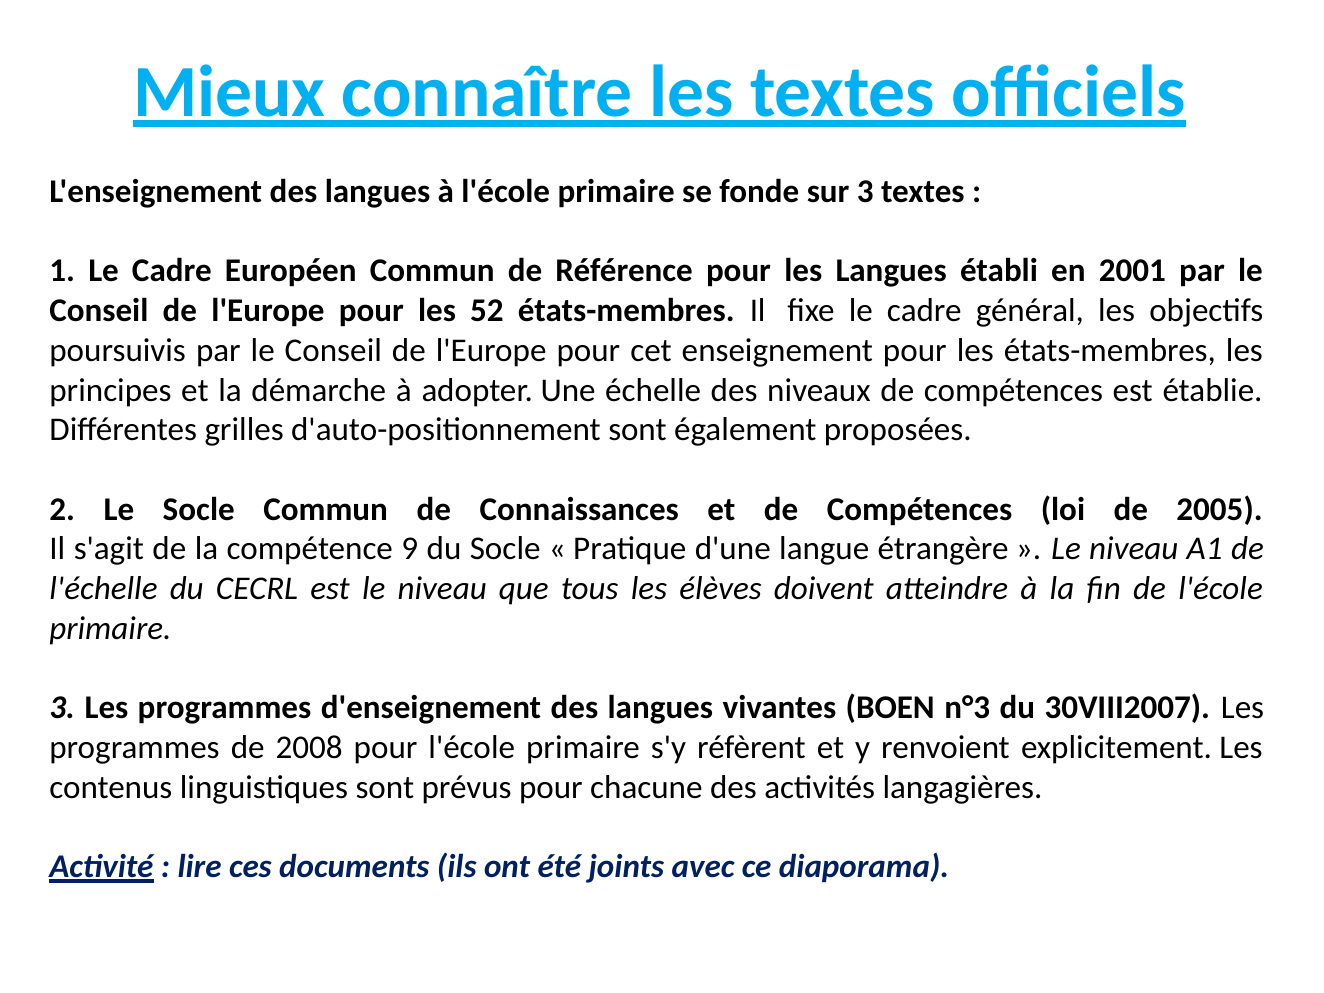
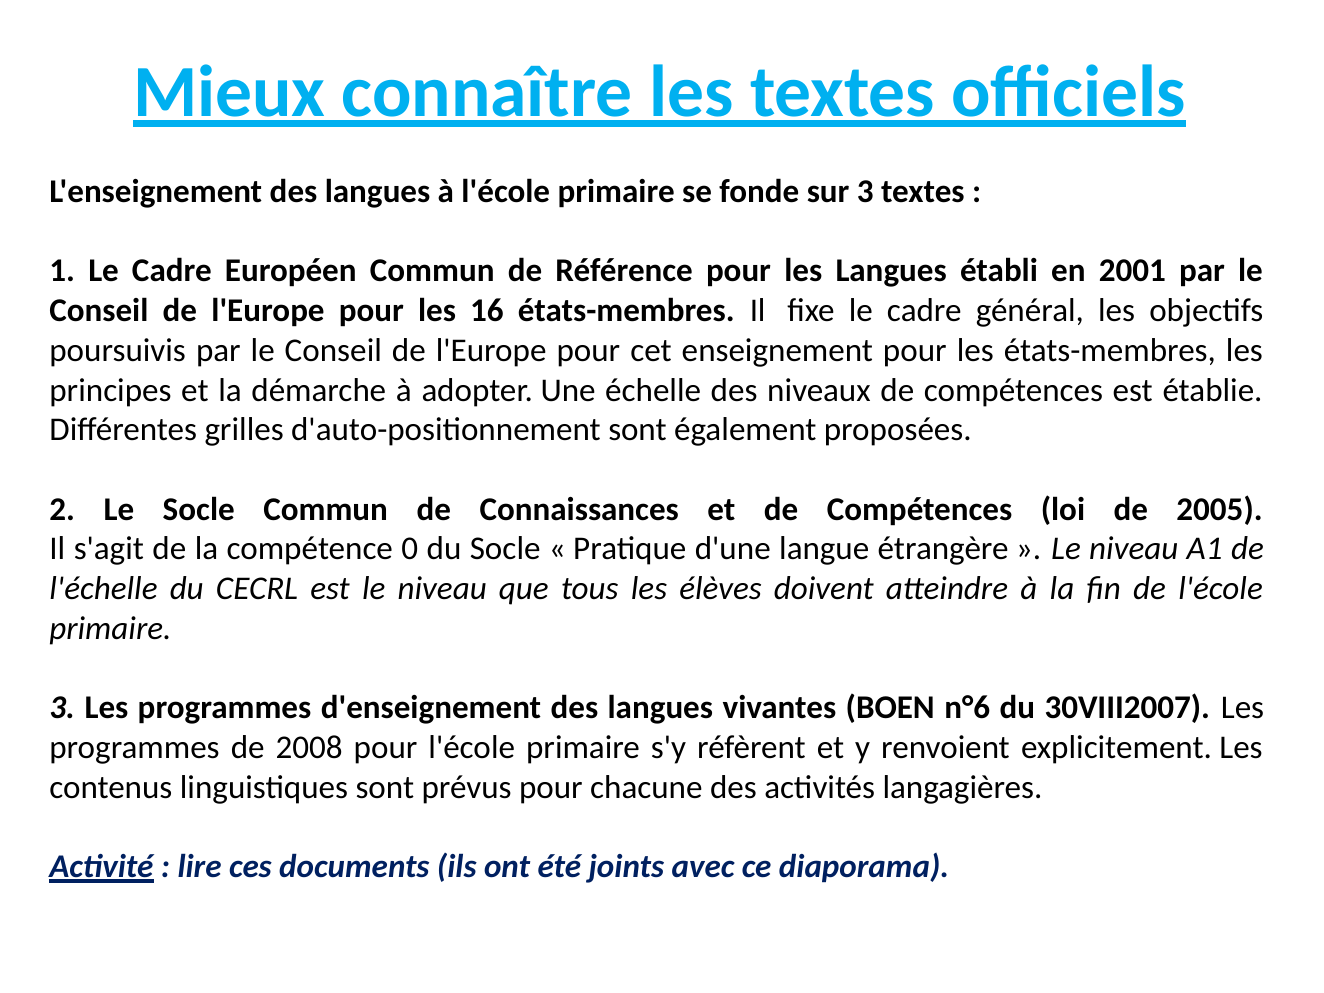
52: 52 -> 16
9: 9 -> 0
n°3: n°3 -> n°6
